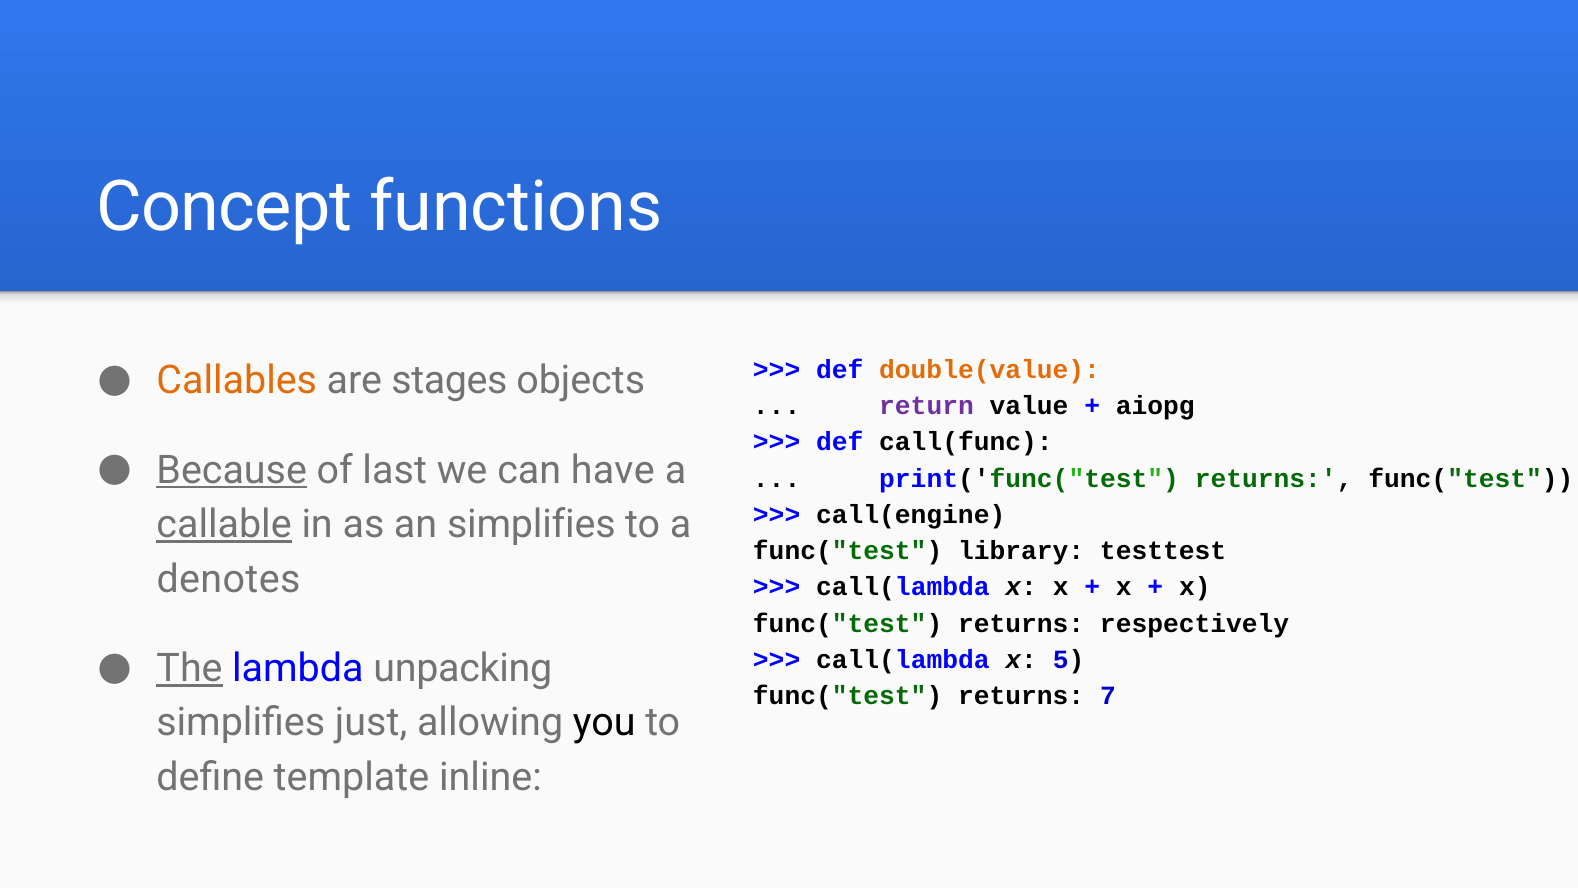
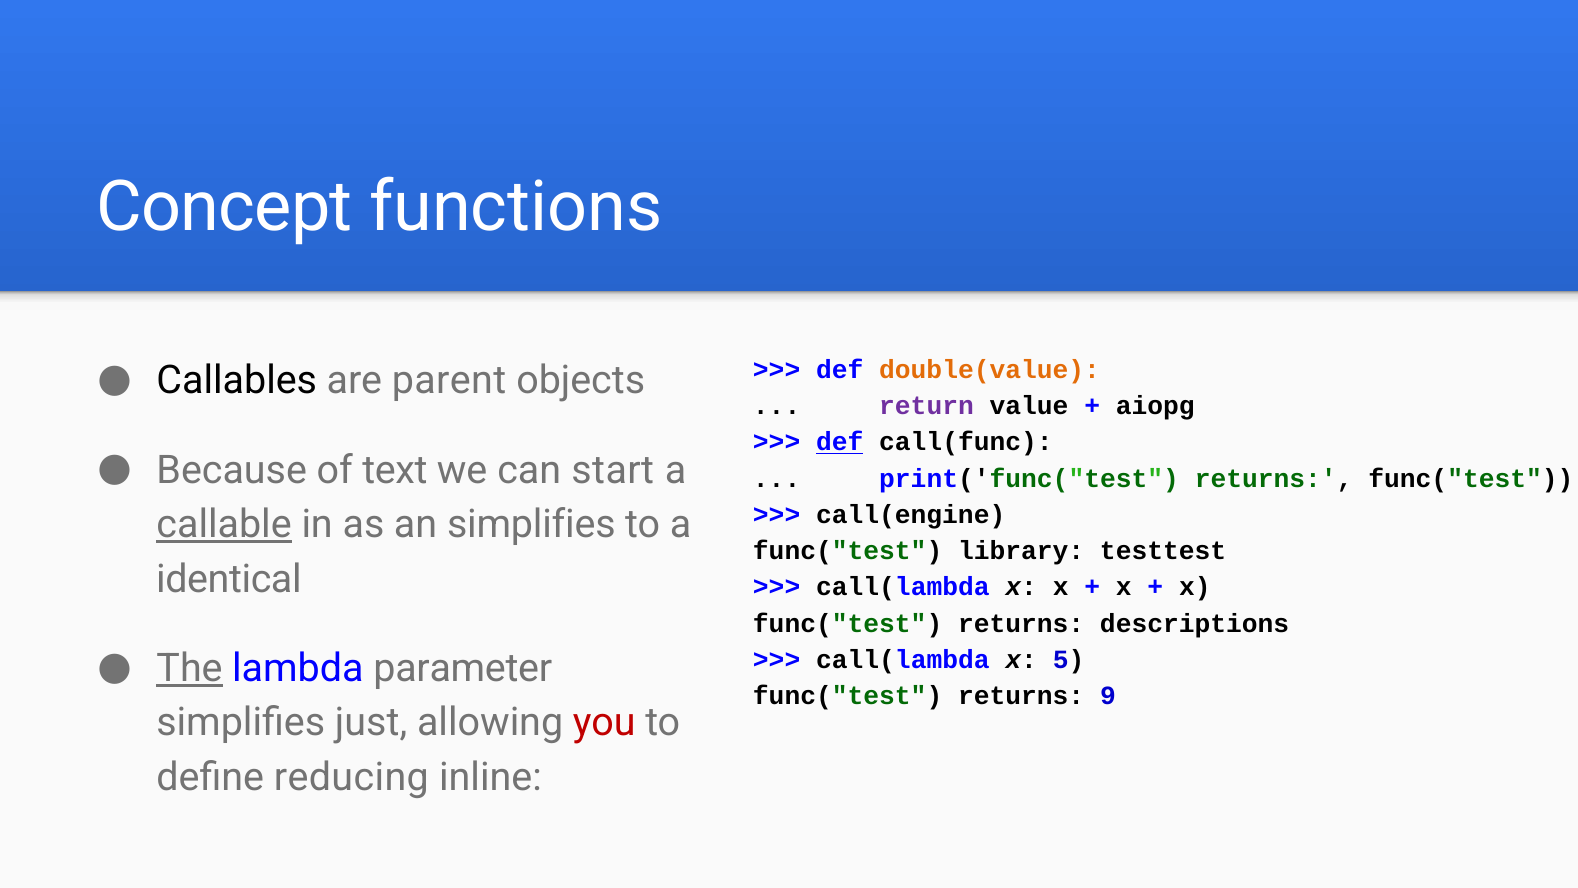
Callables colour: orange -> black
stages: stages -> parent
def at (840, 442) underline: none -> present
Because underline: present -> none
last: last -> text
have: have -> start
denotes: denotes -> identical
respectively: respectively -> descriptions
unpacking: unpacking -> parameter
7: 7 -> 9
you colour: black -> red
template: template -> reducing
